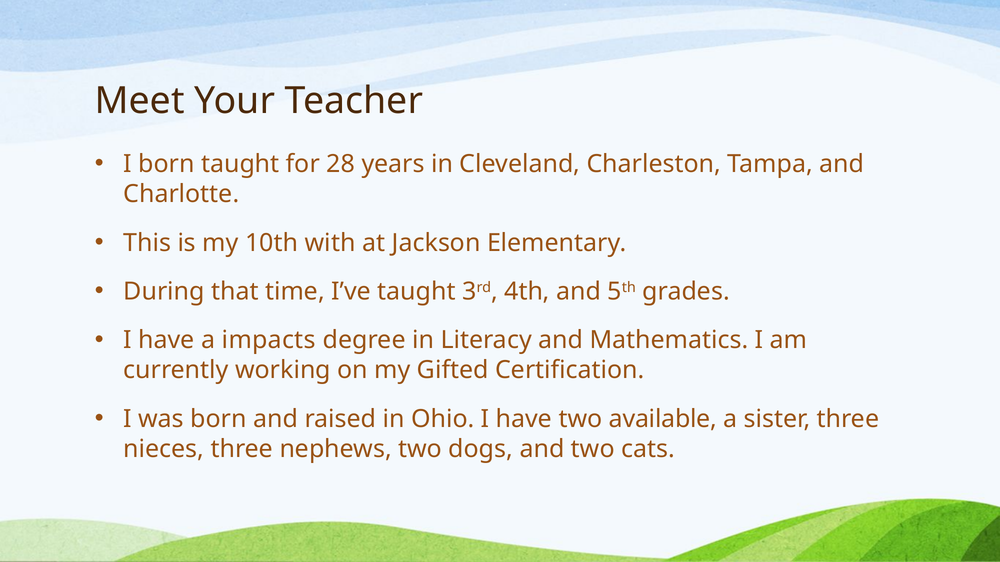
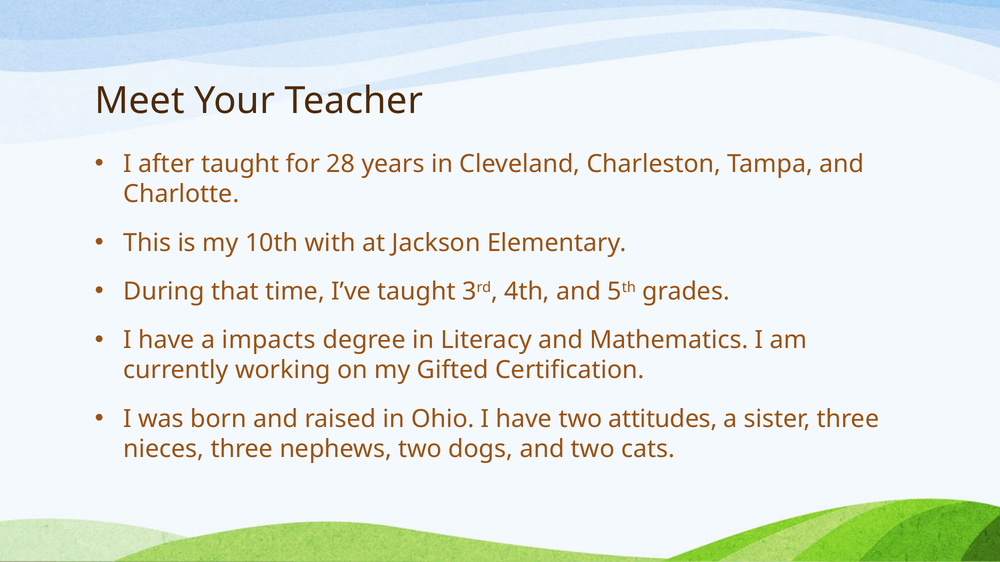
I born: born -> after
available: available -> attitudes
